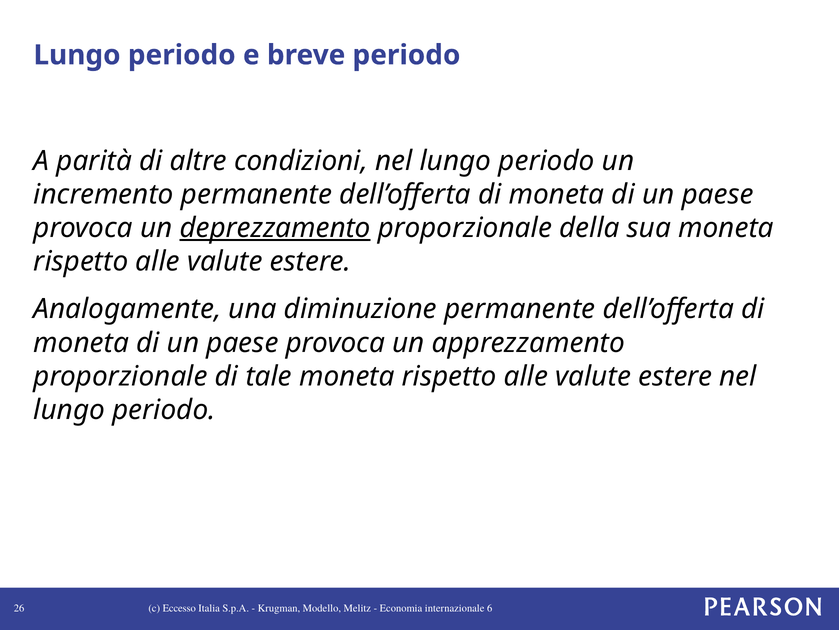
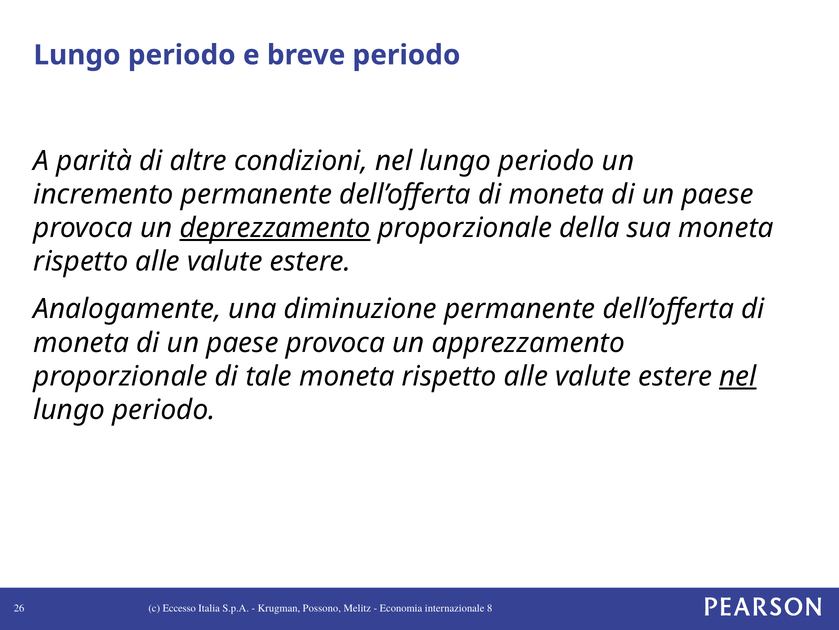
nel at (738, 376) underline: none -> present
Modello: Modello -> Possono
6: 6 -> 8
